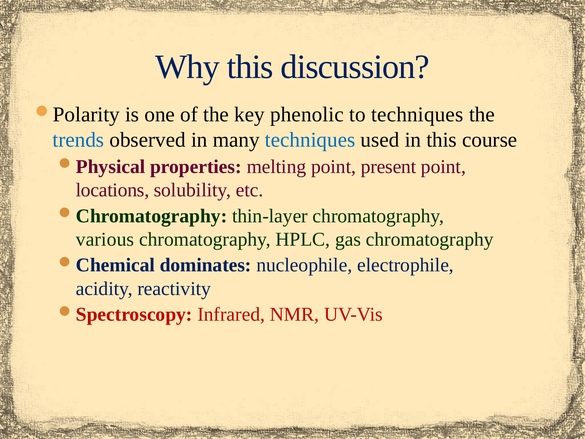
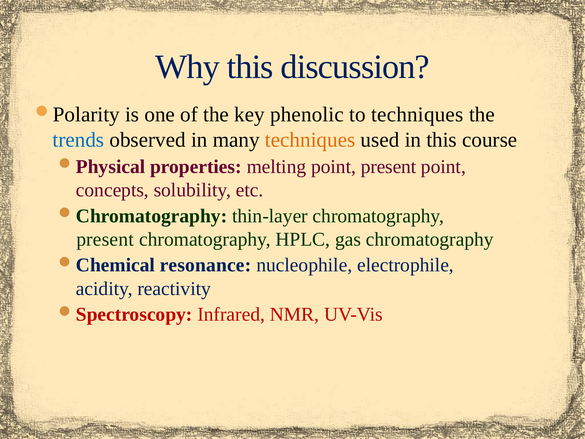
techniques at (310, 140) colour: blue -> orange
locations: locations -> concepts
various at (105, 239): various -> present
dominates: dominates -> resonance
